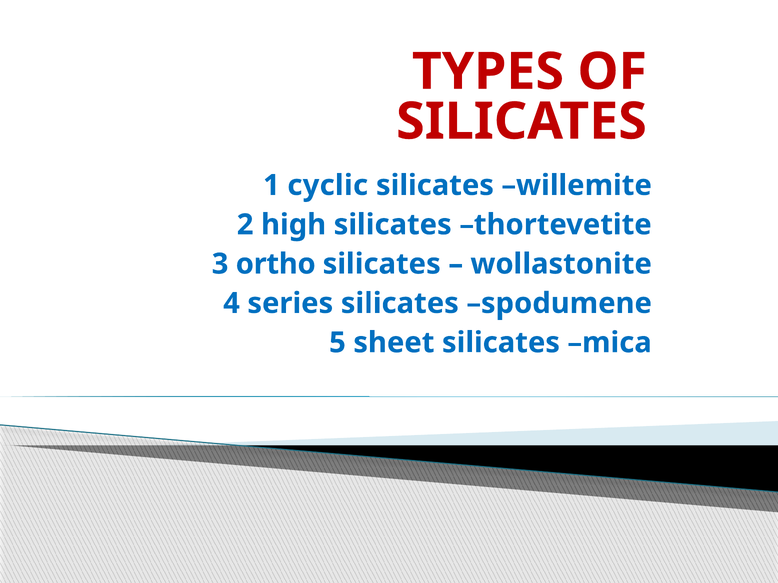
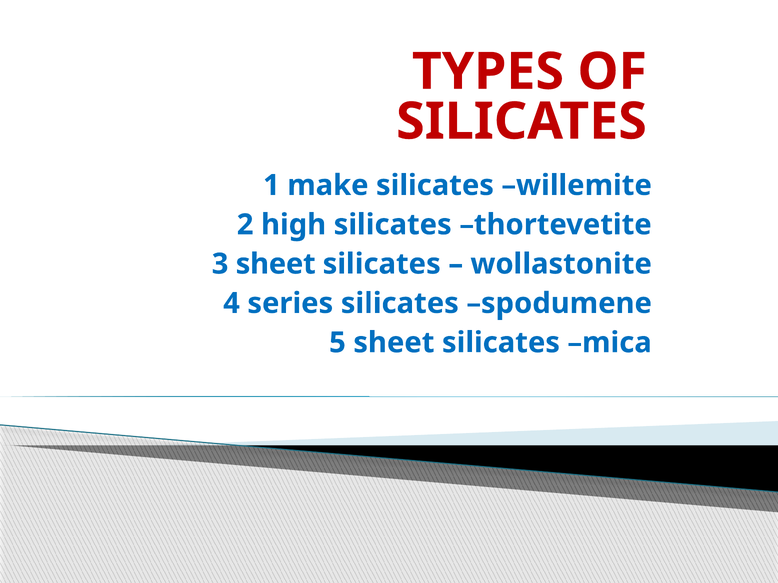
cyclic: cyclic -> make
3 ortho: ortho -> sheet
